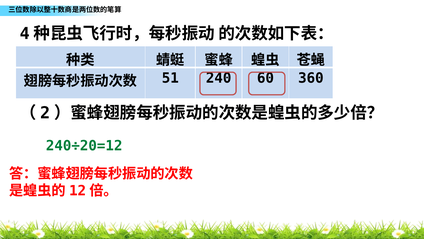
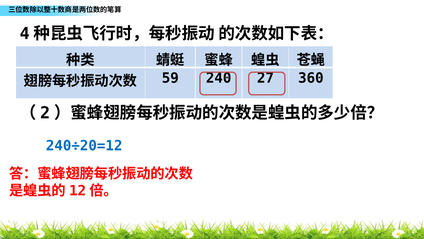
51: 51 -> 59
60: 60 -> 27
240÷20=12 colour: green -> blue
